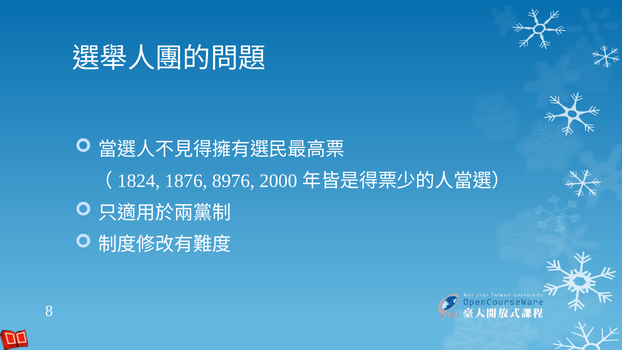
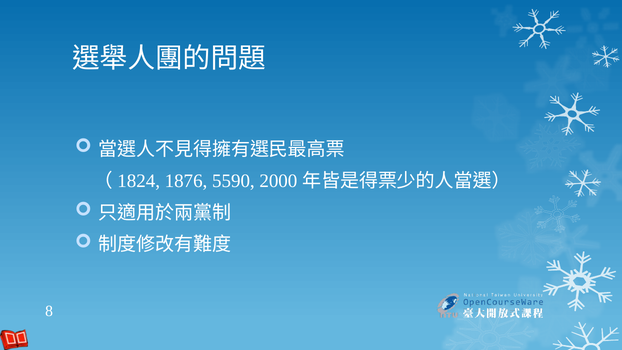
8976: 8976 -> 5590
